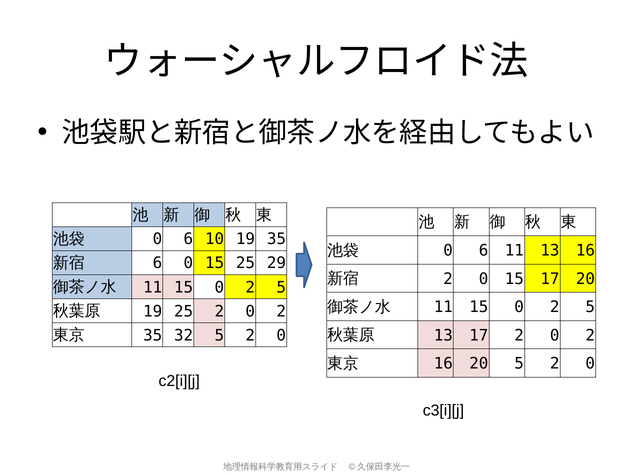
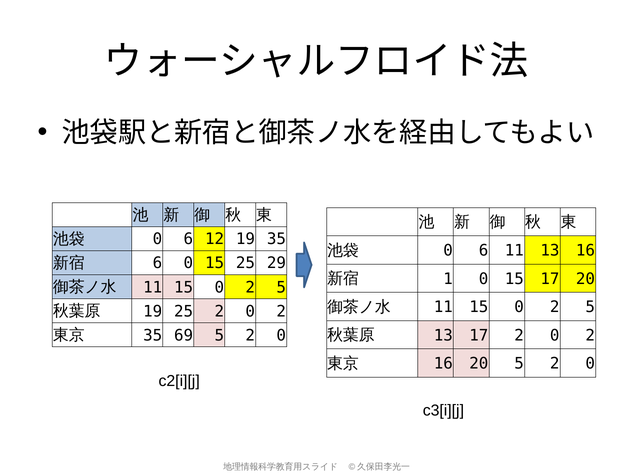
10: 10 -> 12
2 at (448, 279): 2 -> 1
32: 32 -> 69
